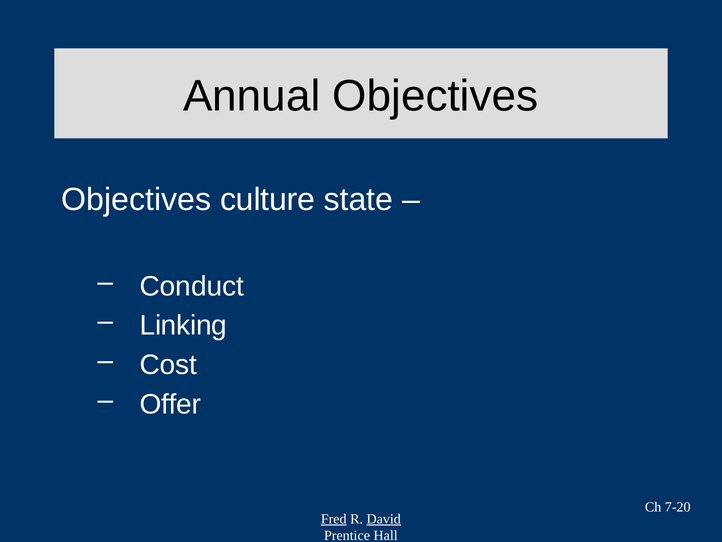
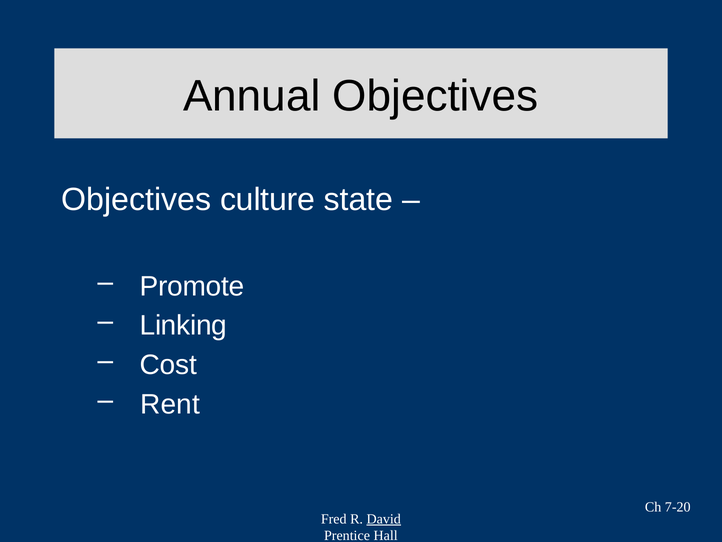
Conduct: Conduct -> Promote
Offer: Offer -> Rent
Fred underline: present -> none
